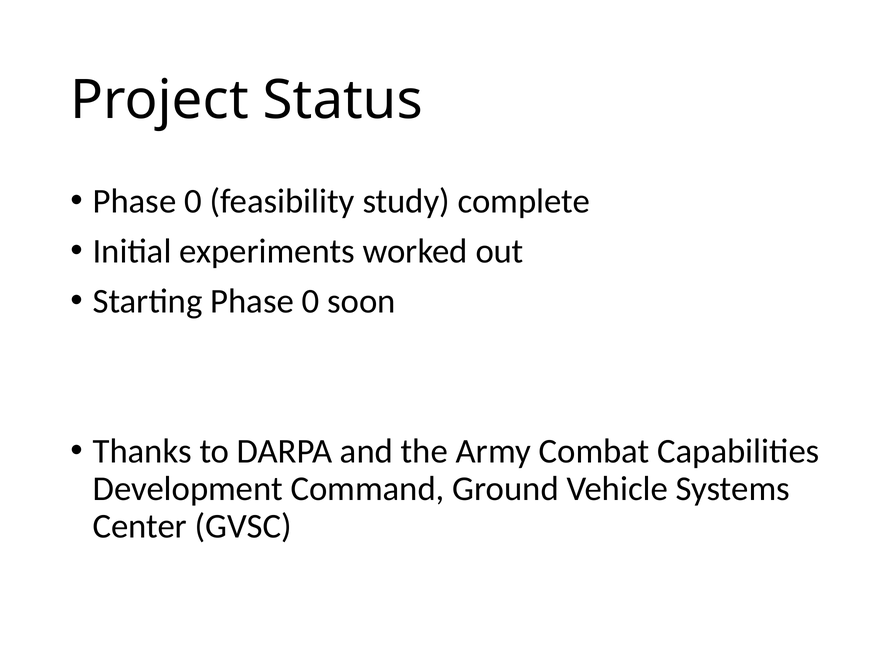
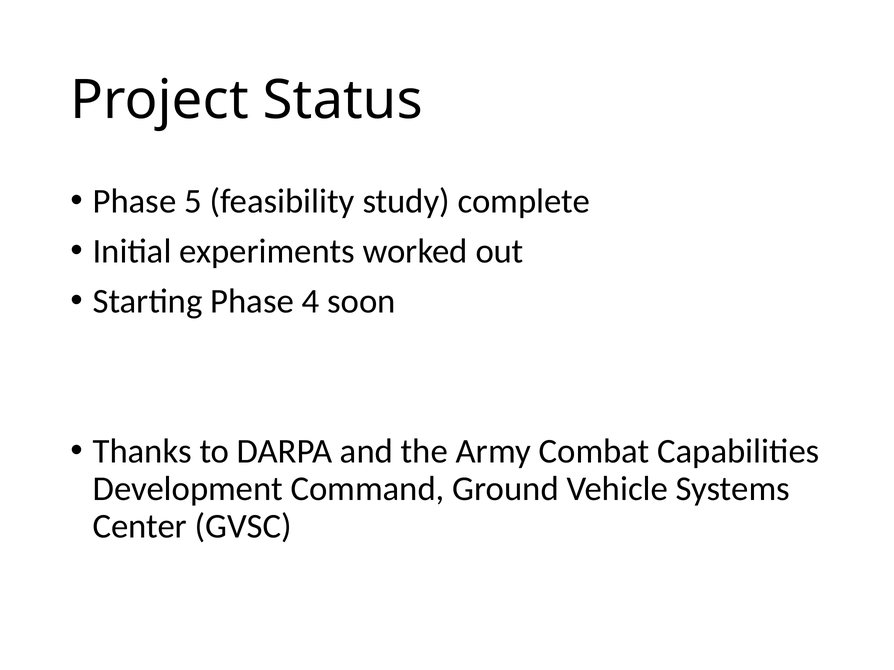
0 at (193, 202): 0 -> 5
Starting Phase 0: 0 -> 4
